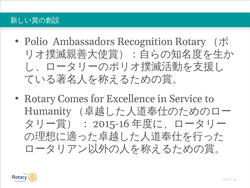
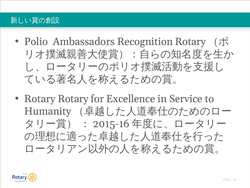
Rotary Comes: Comes -> Rotary
